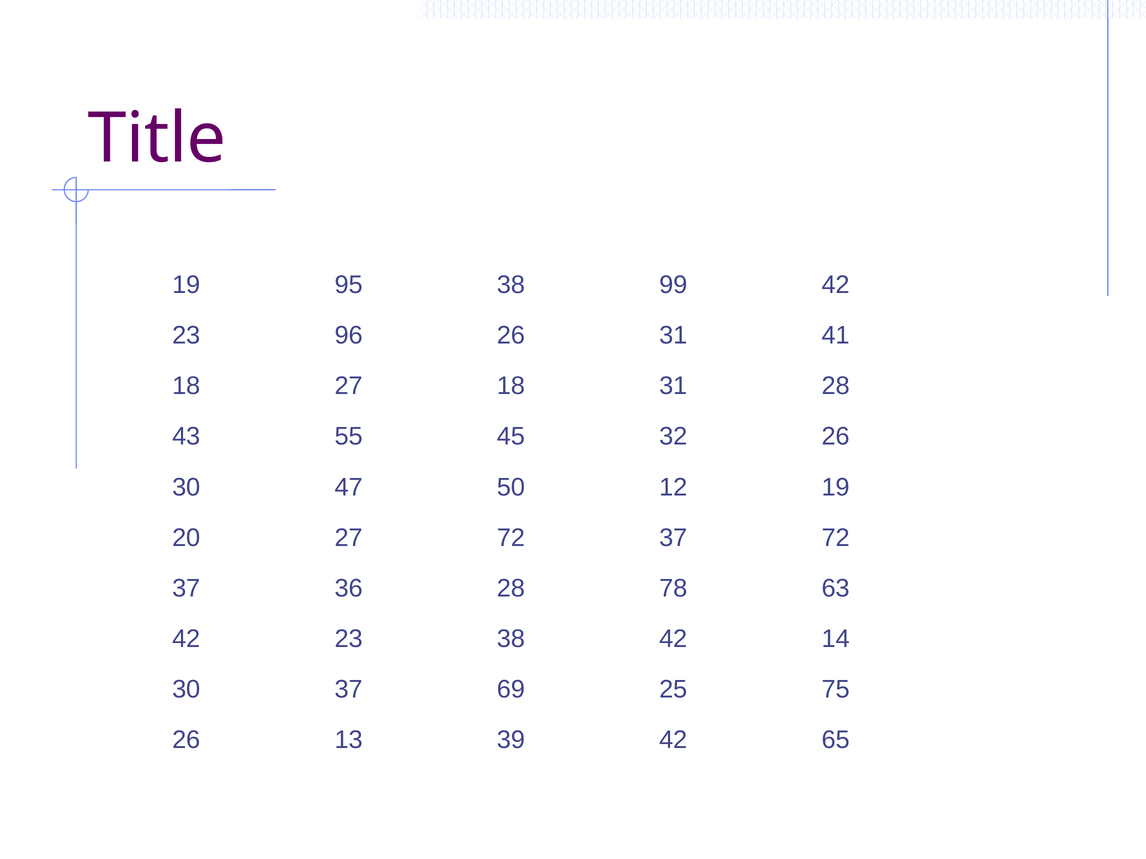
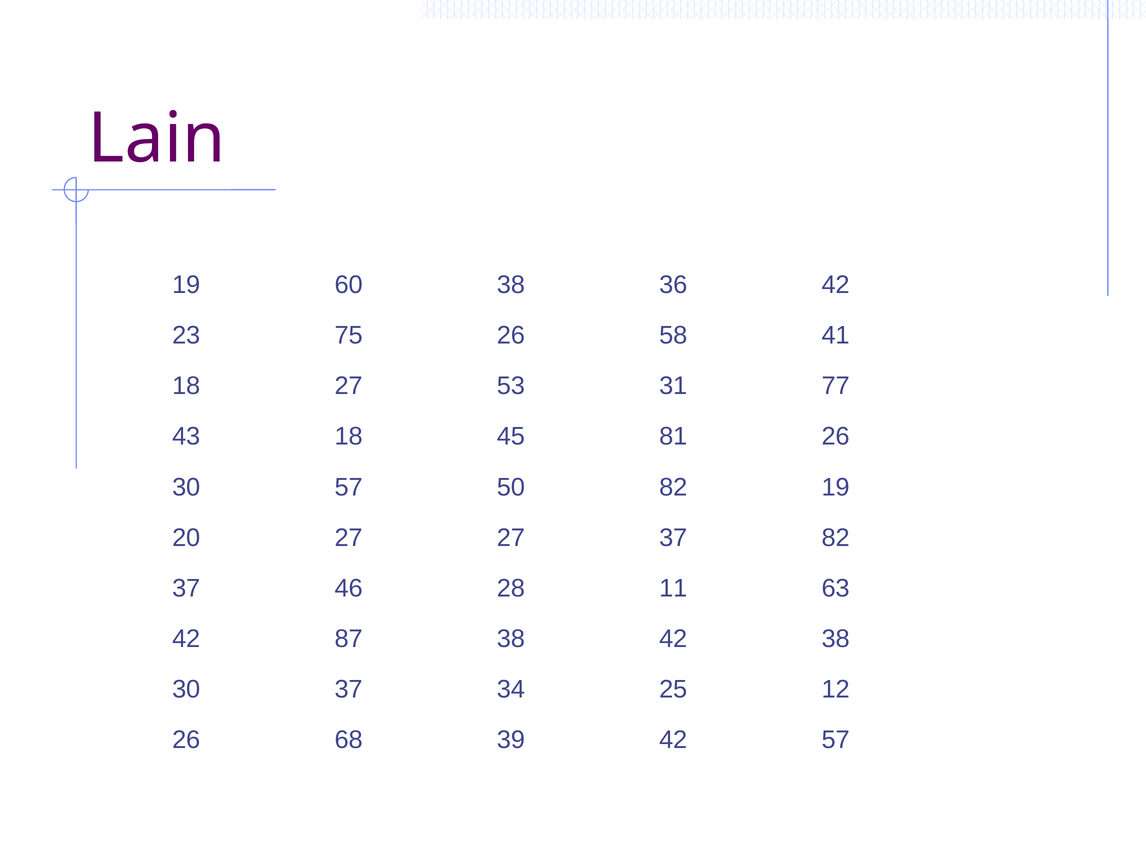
Title: Title -> Lain
95: 95 -> 60
99: 99 -> 36
96: 96 -> 75
26 31: 31 -> 58
27 18: 18 -> 53
31 28: 28 -> 77
43 55: 55 -> 18
32: 32 -> 81
30 47: 47 -> 57
50 12: 12 -> 82
27 72: 72 -> 27
37 72: 72 -> 82
36: 36 -> 46
78: 78 -> 11
23 at (349, 639): 23 -> 87
42 14: 14 -> 38
69: 69 -> 34
75: 75 -> 12
13: 13 -> 68
42 65: 65 -> 57
